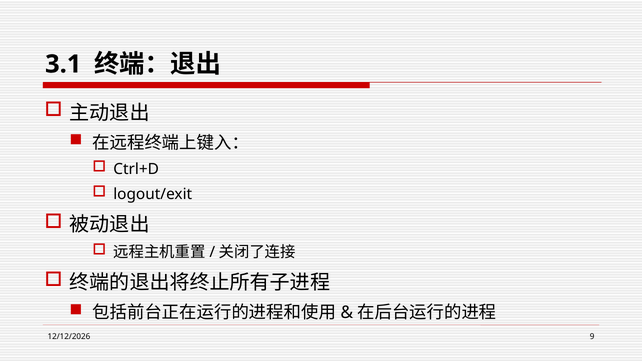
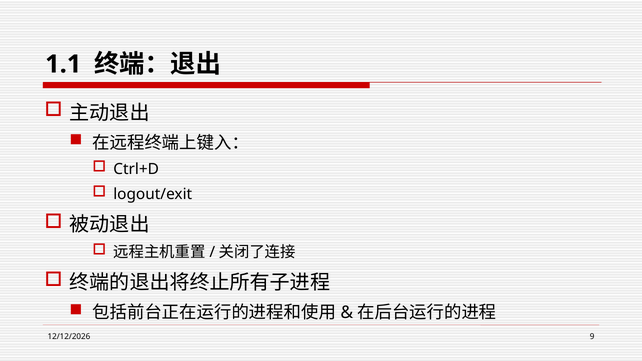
3.1: 3.1 -> 1.1
